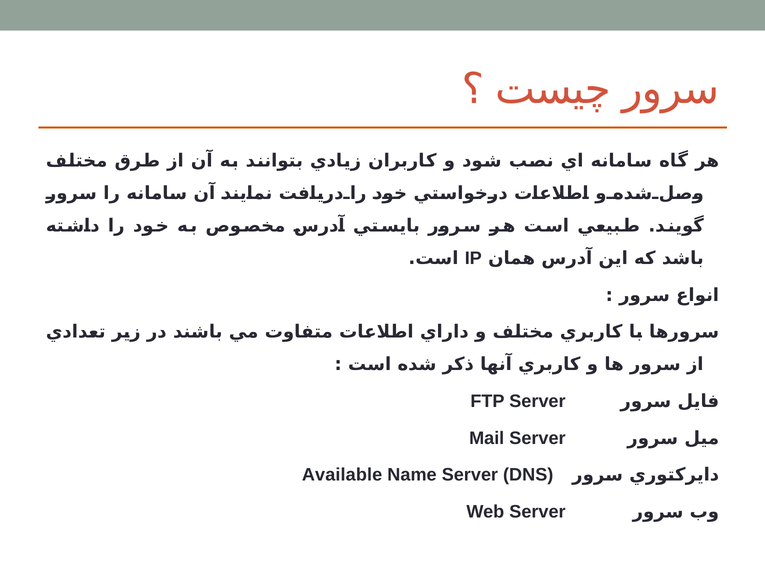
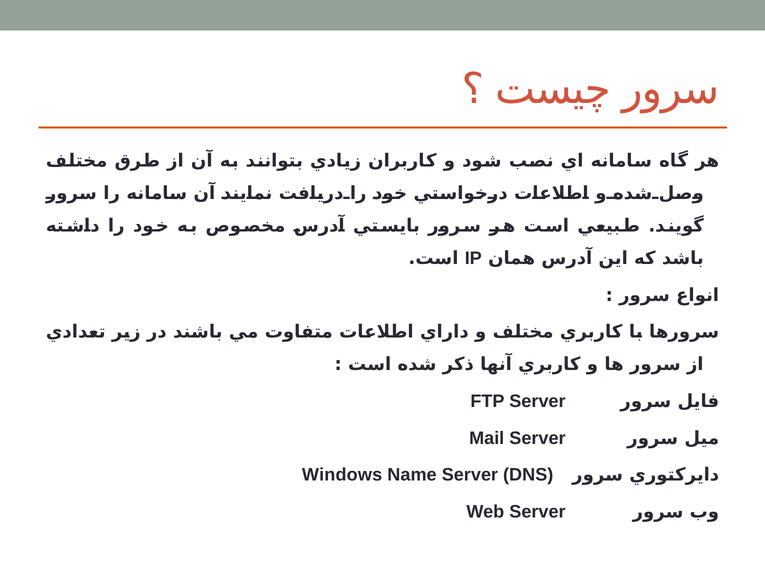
Available: Available -> Windows
